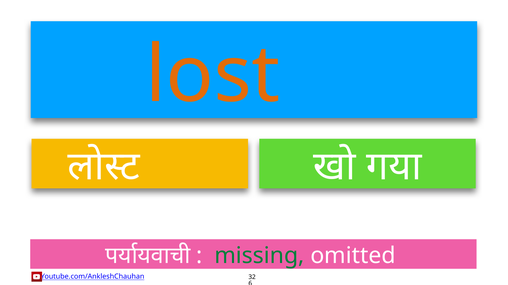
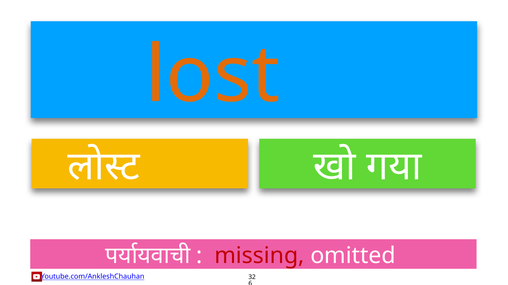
missing colour: green -> red
